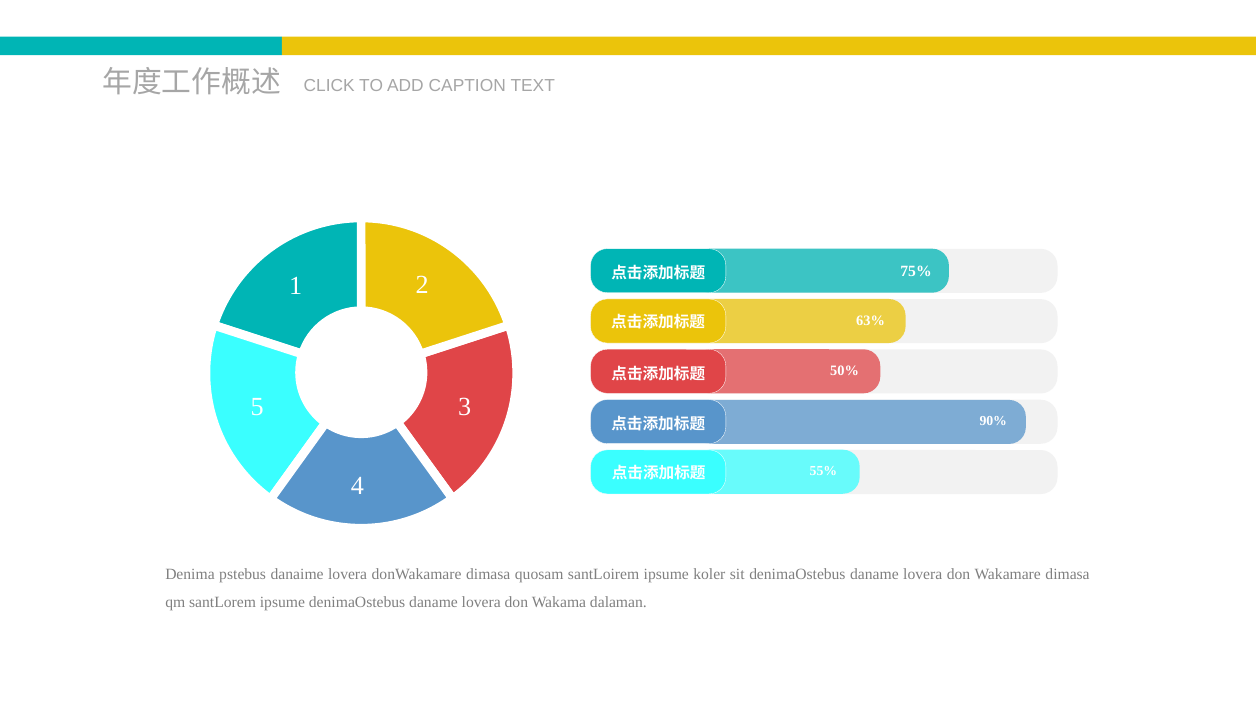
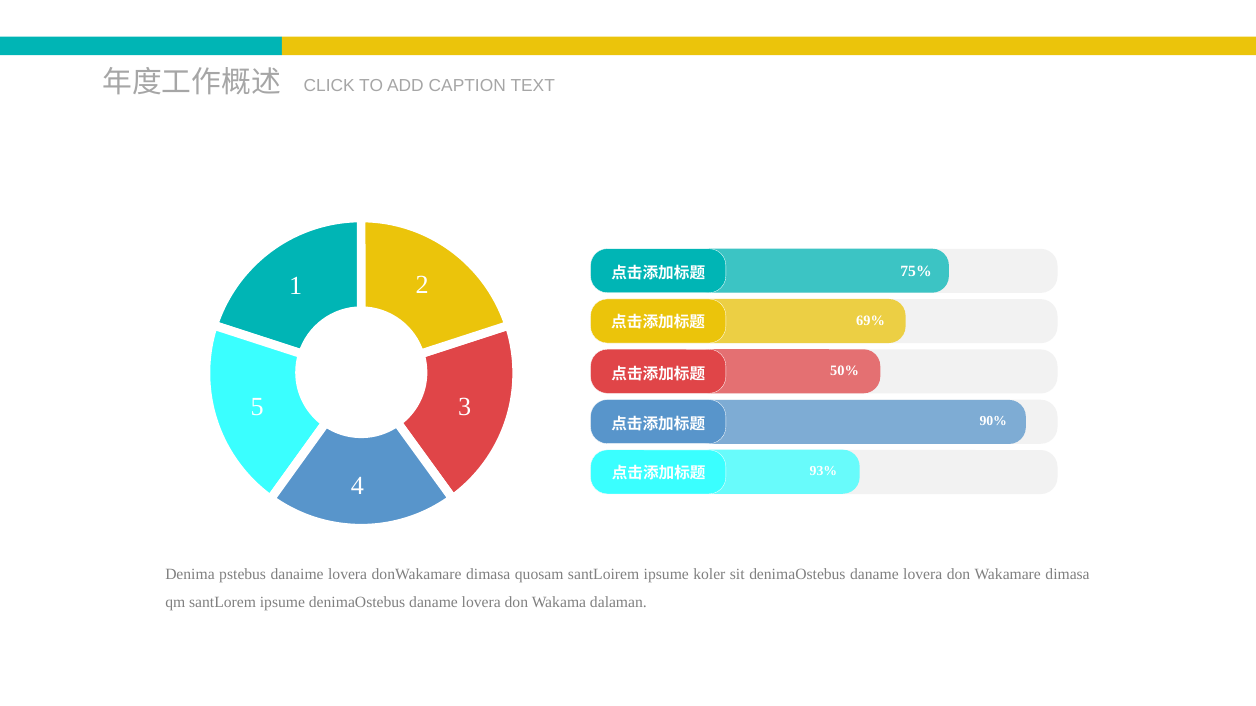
63%: 63% -> 69%
55%: 55% -> 93%
